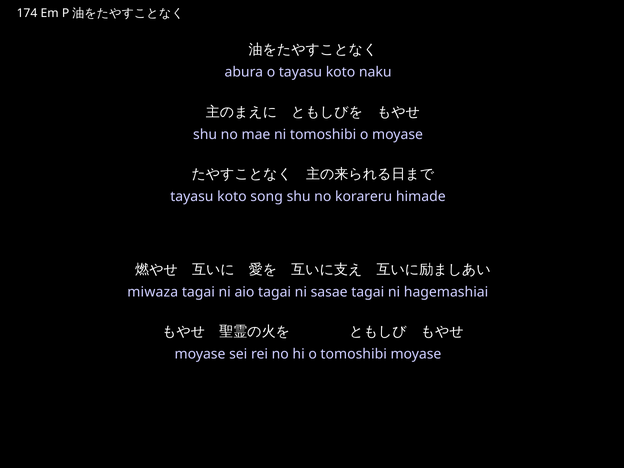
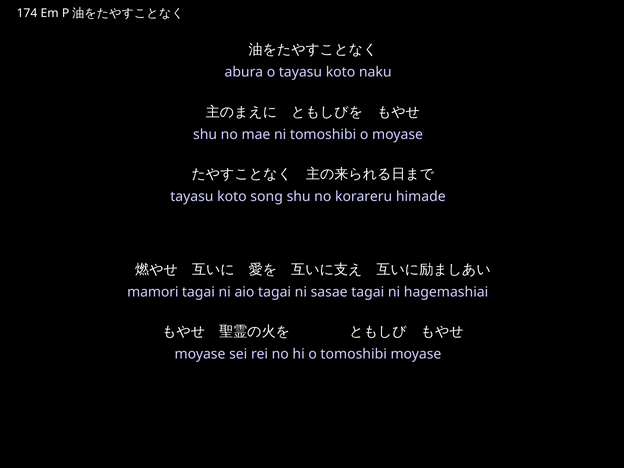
miwaza: miwaza -> mamori
